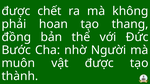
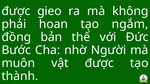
chết: chết -> gieo
thang: thang -> ngắm
